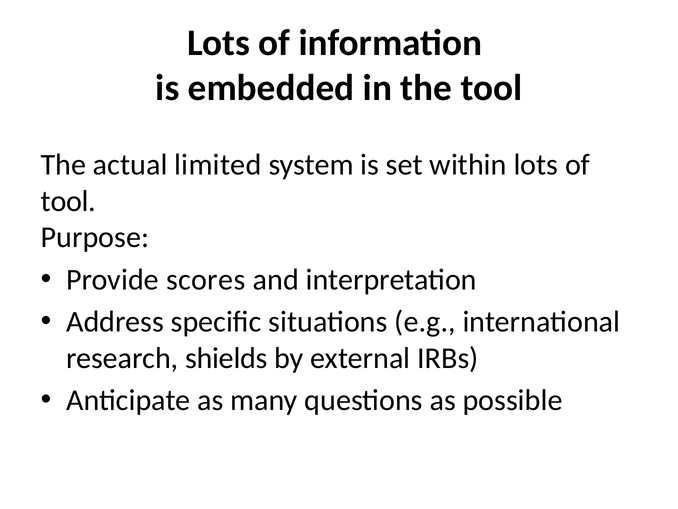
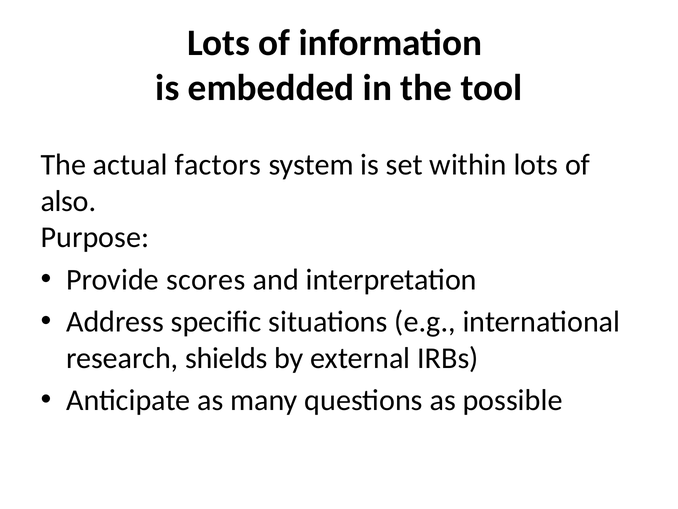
limited: limited -> factors
tool at (68, 201): tool -> also
